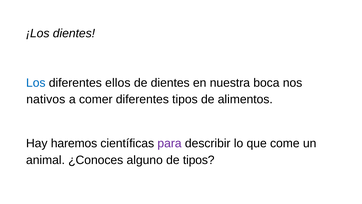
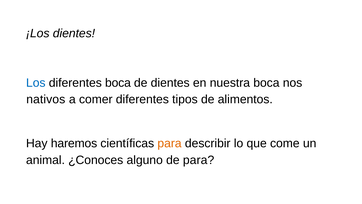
diferentes ellos: ellos -> boca
para at (170, 143) colour: purple -> orange
de tipos: tipos -> para
